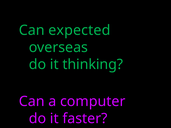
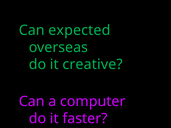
thinking: thinking -> creative
